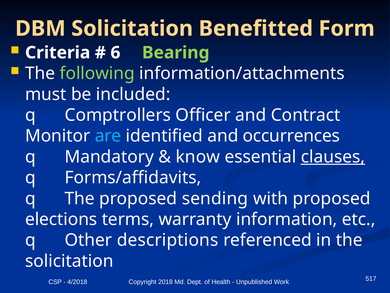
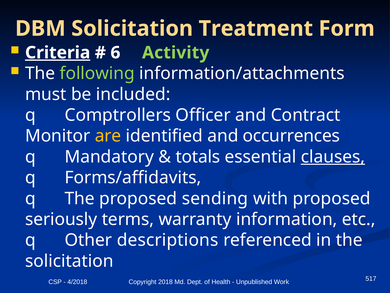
Benefitted: Benefitted -> Treatment
Criteria underline: none -> present
Bearing: Bearing -> Activity
are colour: light blue -> yellow
know: know -> totals
elections: elections -> seriously
